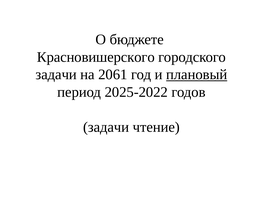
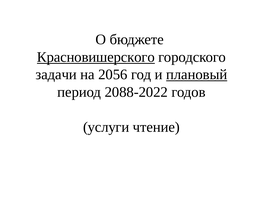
Красновишерского underline: none -> present
2061: 2061 -> 2056
2025-2022: 2025-2022 -> 2088-2022
задачи at (106, 127): задачи -> услуги
